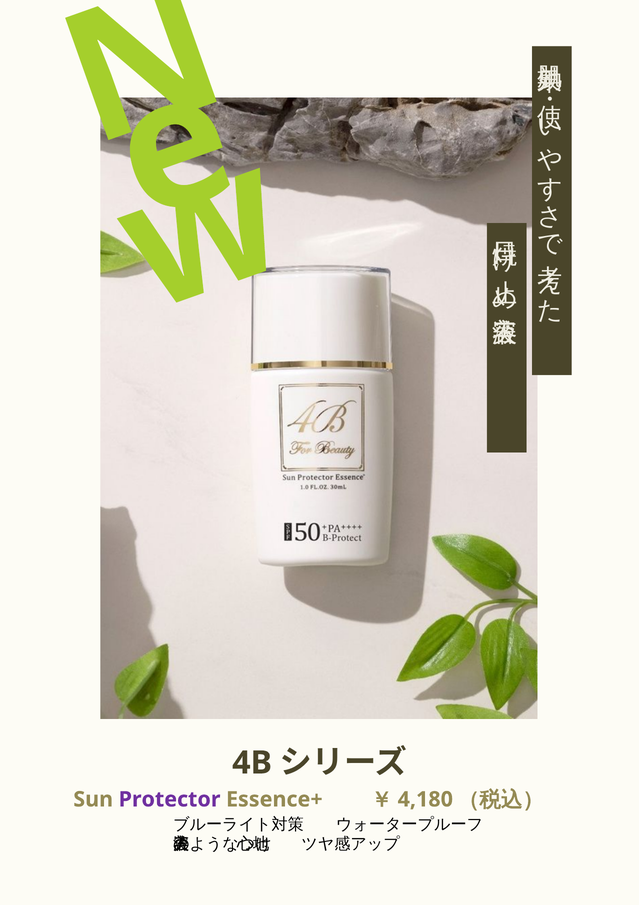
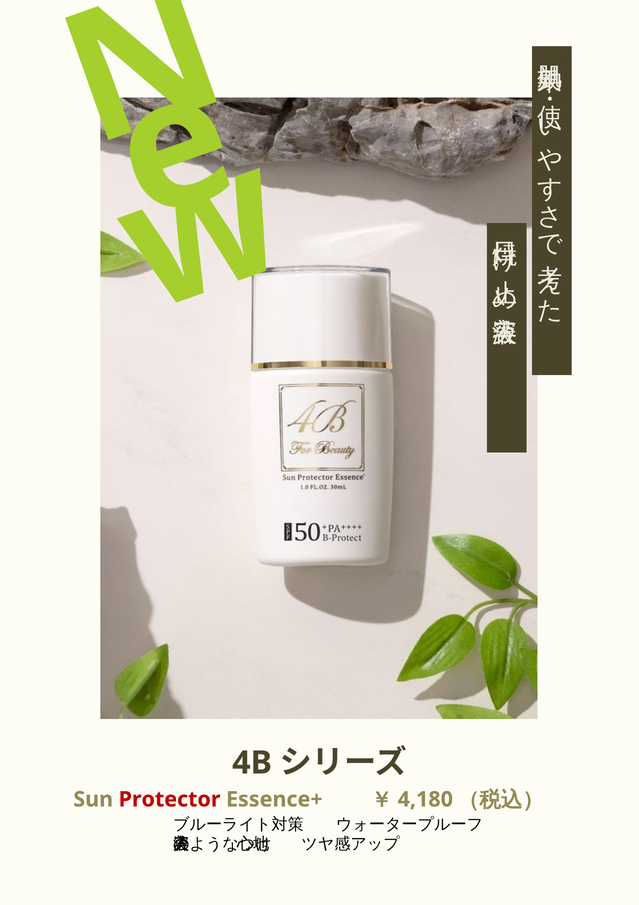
Protector colour: purple -> red
